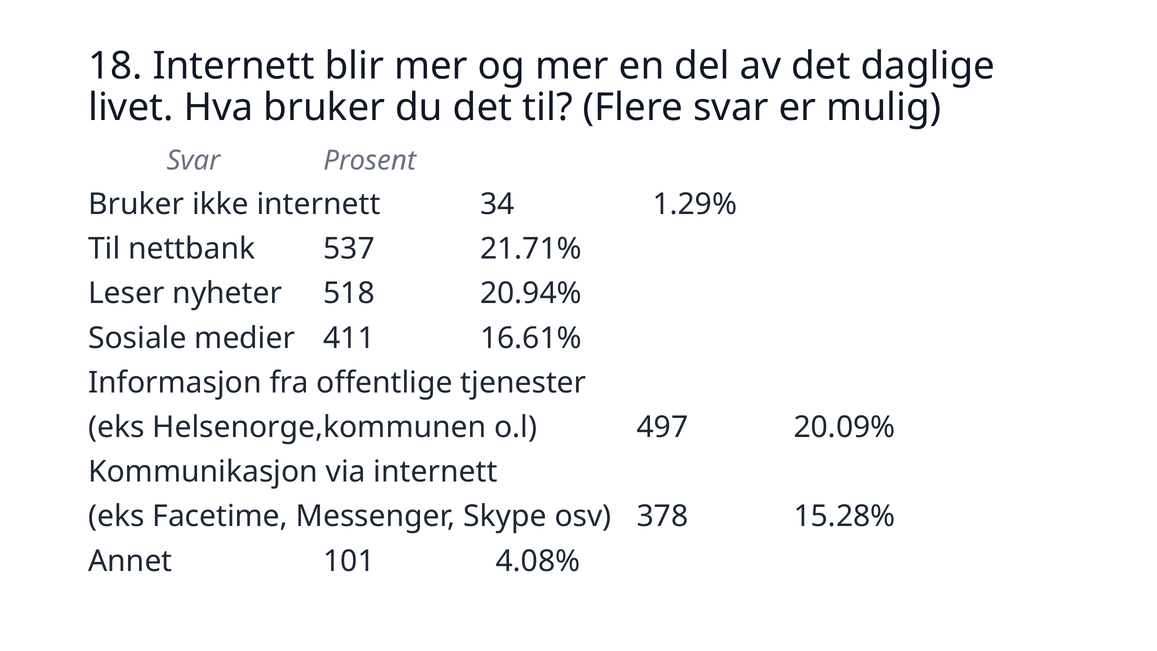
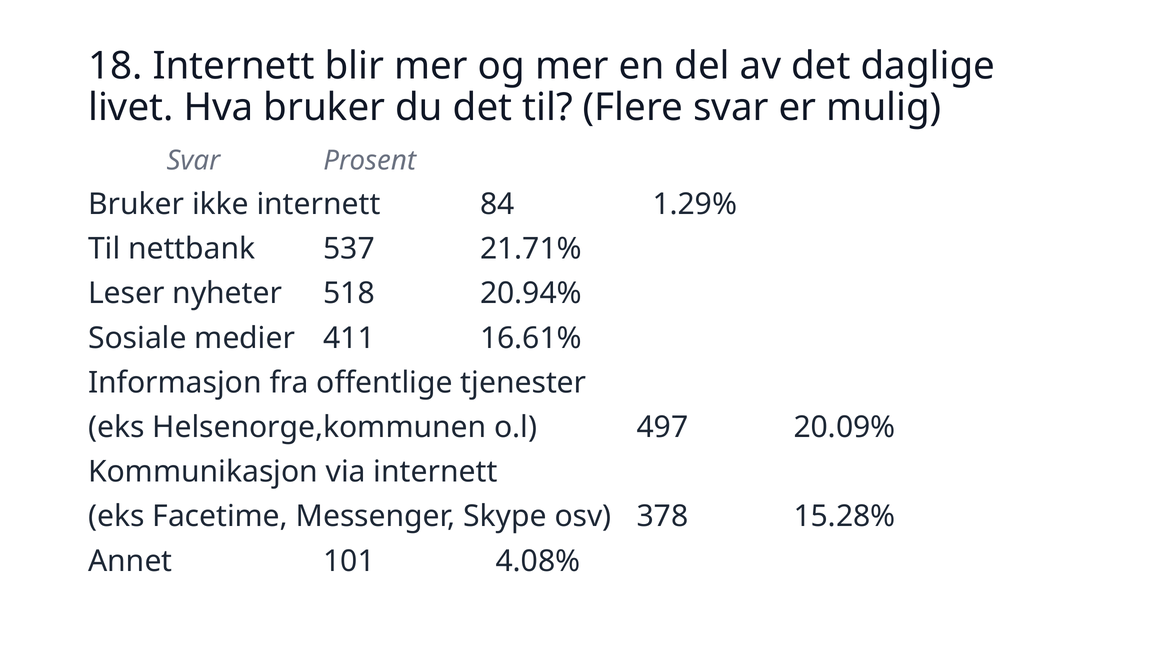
34: 34 -> 84
